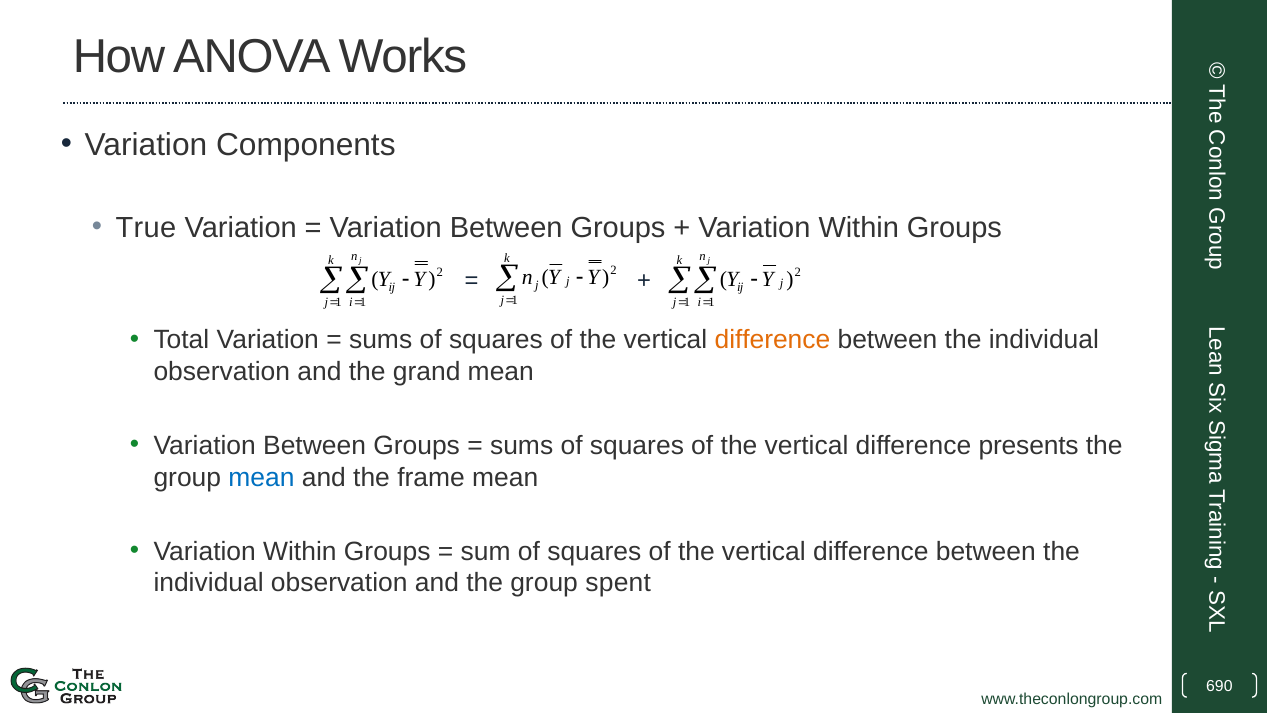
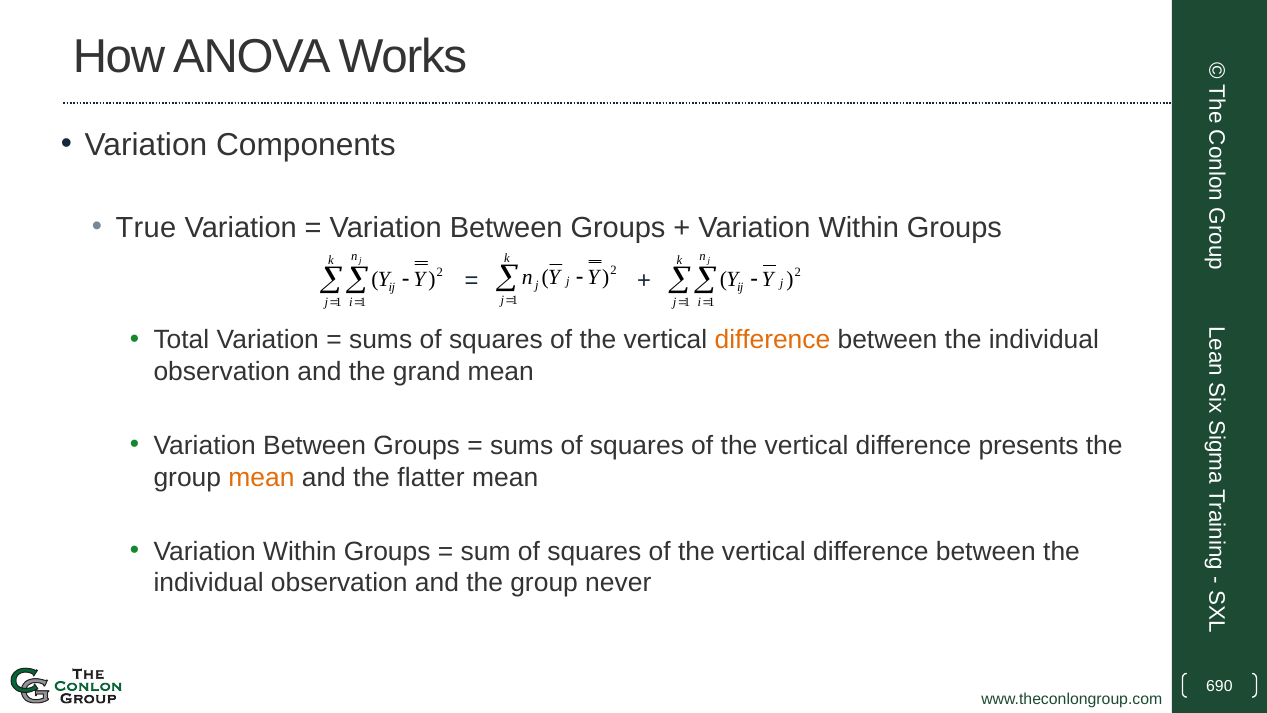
mean at (261, 477) colour: blue -> orange
frame: frame -> flatter
spent: spent -> never
